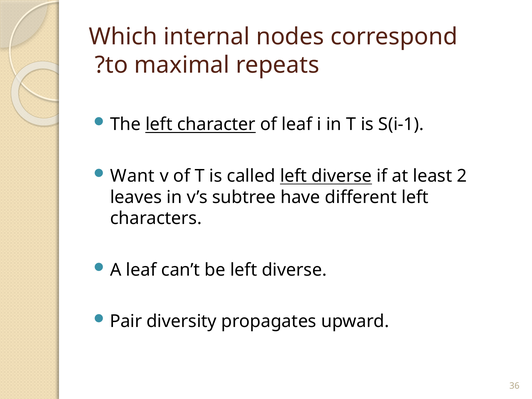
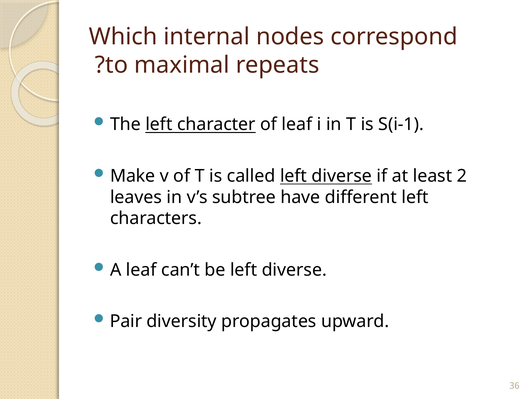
Want: Want -> Make
